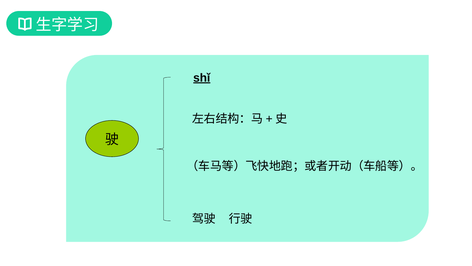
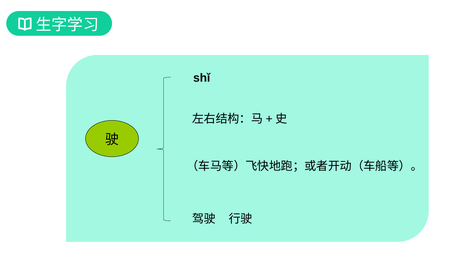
shǐ underline: present -> none
